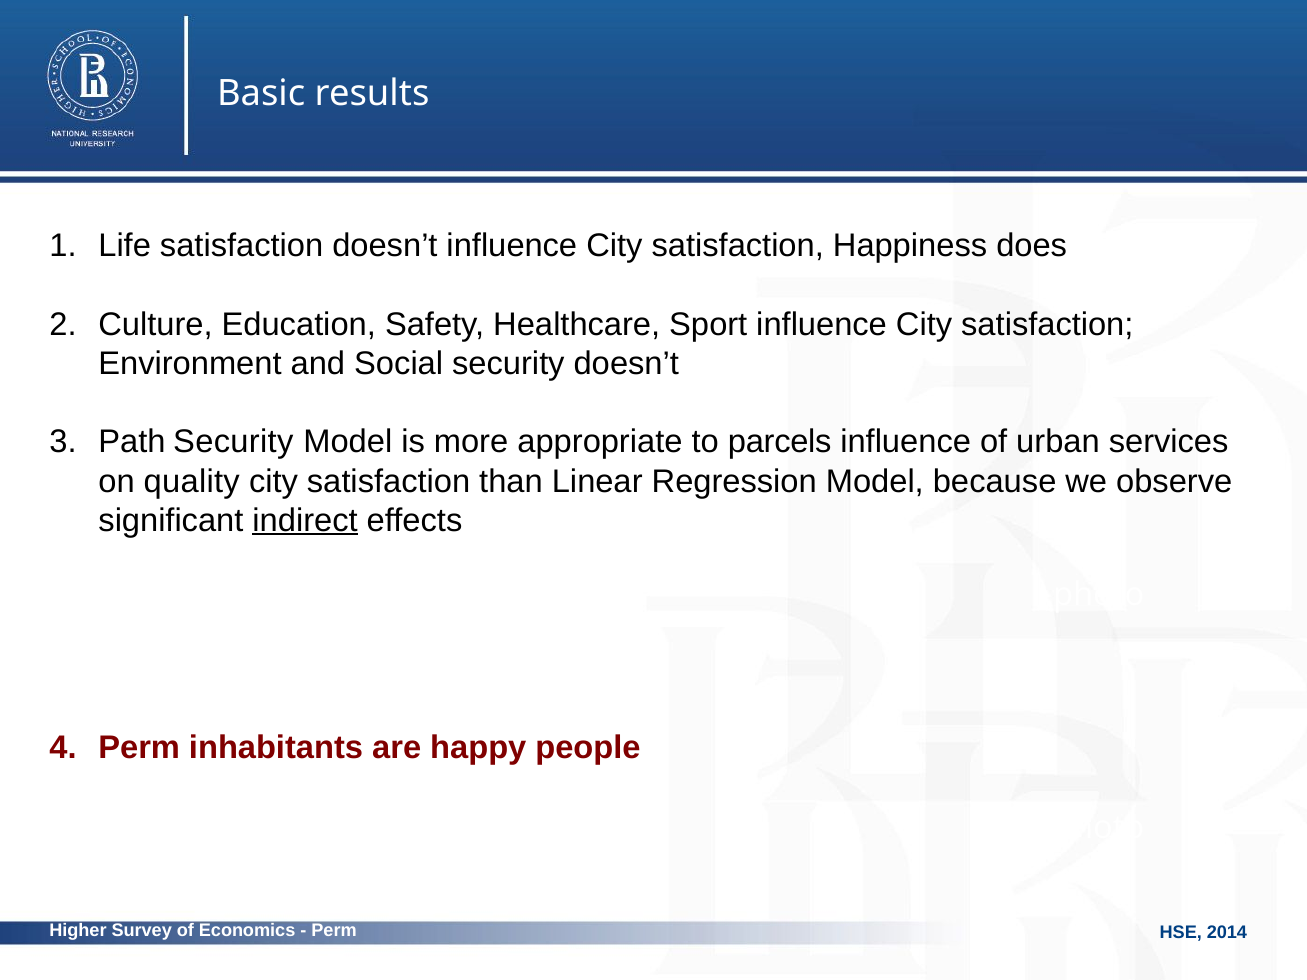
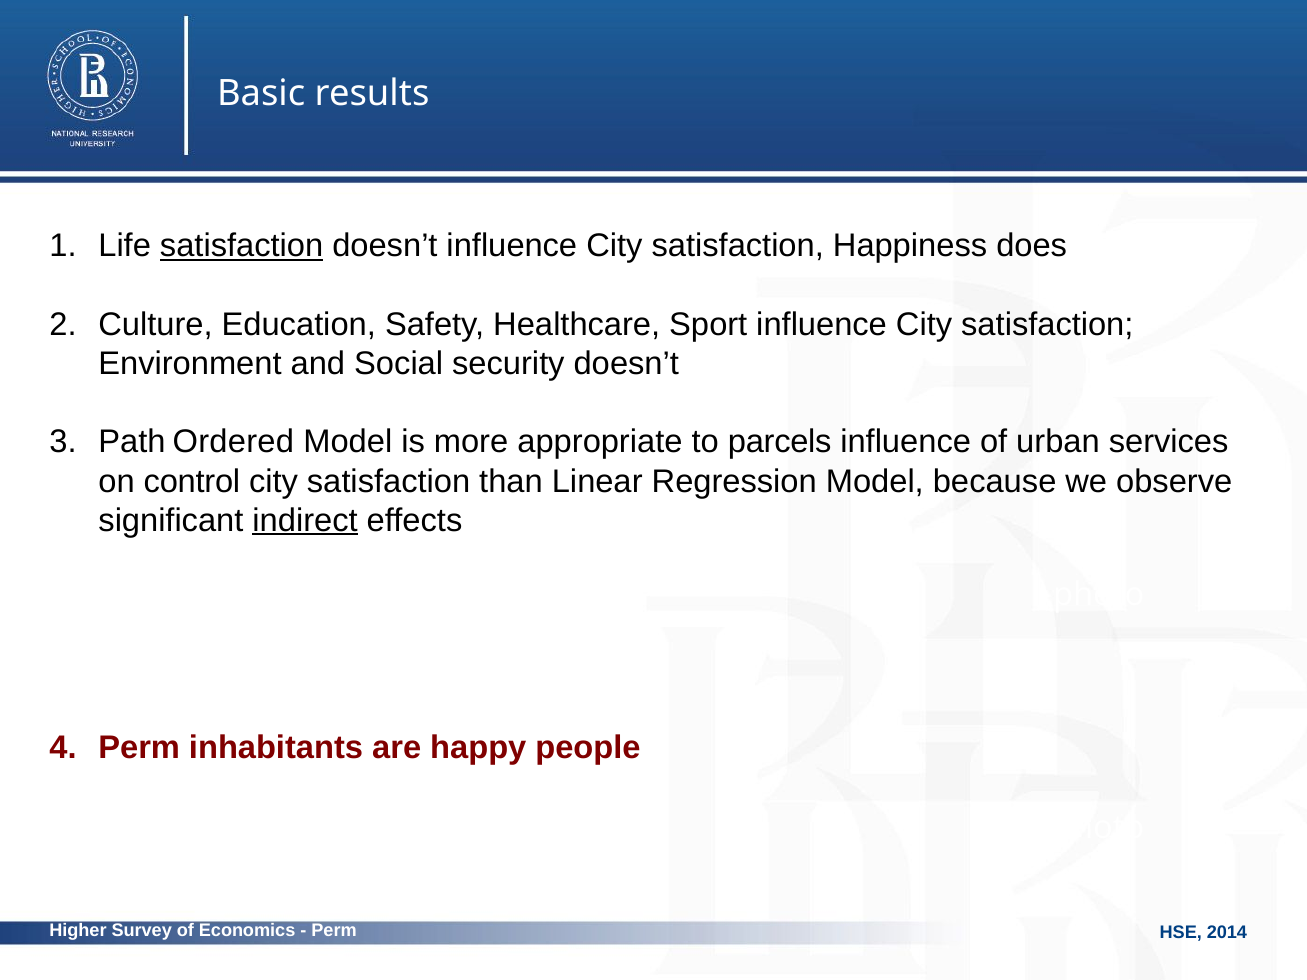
satisfaction at (242, 246) underline: none -> present
Path Security: Security -> Ordered
quality: quality -> control
